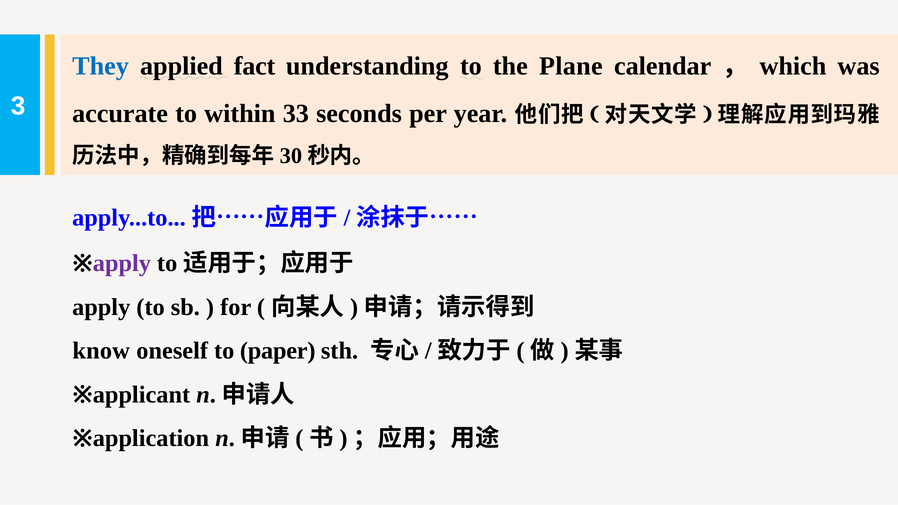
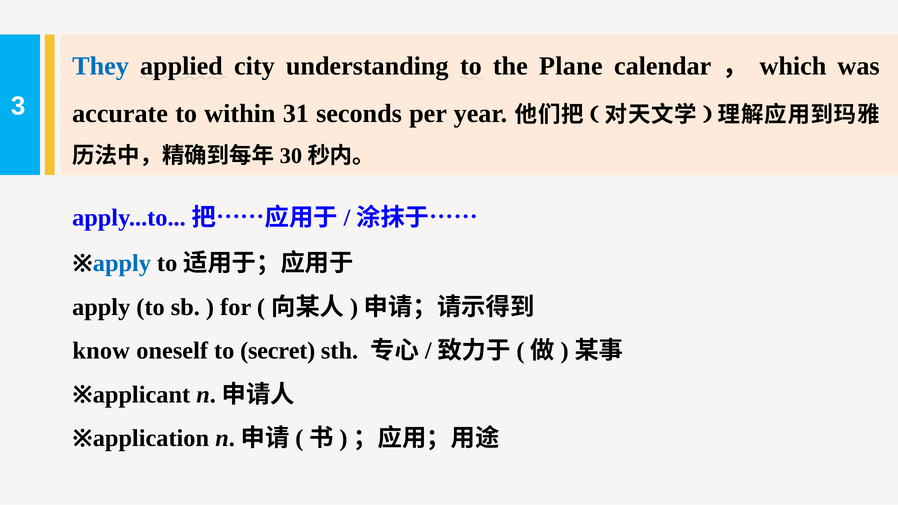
fact: fact -> city
33: 33 -> 31
apply at (122, 263) colour: purple -> blue
paper: paper -> secret
